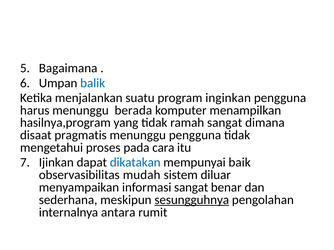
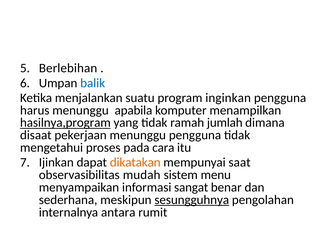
Bagaimana: Bagaimana -> Berlebihan
berada: berada -> apabila
hasilnya,program underline: none -> present
ramah sangat: sangat -> jumlah
pragmatis: pragmatis -> pekerjaan
dikatakan colour: blue -> orange
baik: baik -> saat
diluar: diluar -> menu
